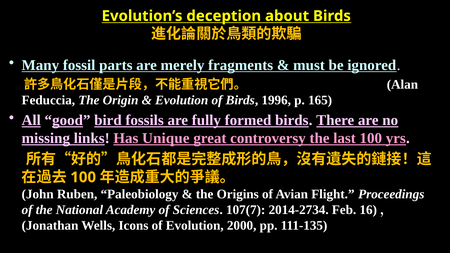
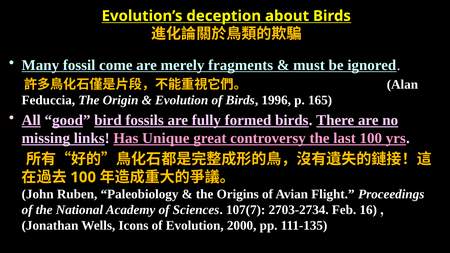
parts: parts -> come
2014-2734: 2014-2734 -> 2703-2734
